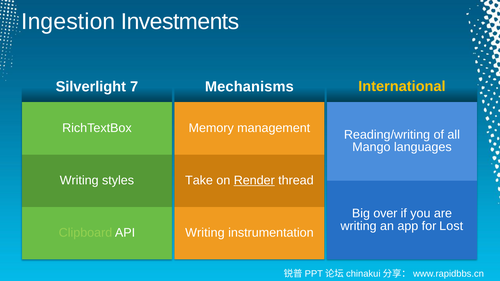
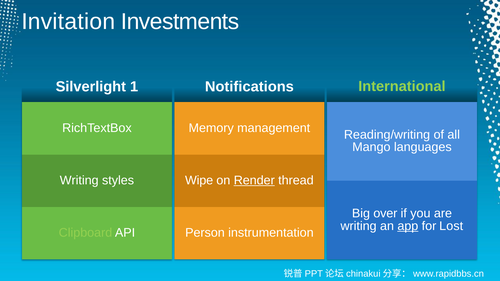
Ingestion: Ingestion -> Invitation
International colour: yellow -> light green
Mechanisms: Mechanisms -> Notifications
7: 7 -> 1
Take: Take -> Wipe
app underline: none -> present
Writing at (205, 233): Writing -> Person
